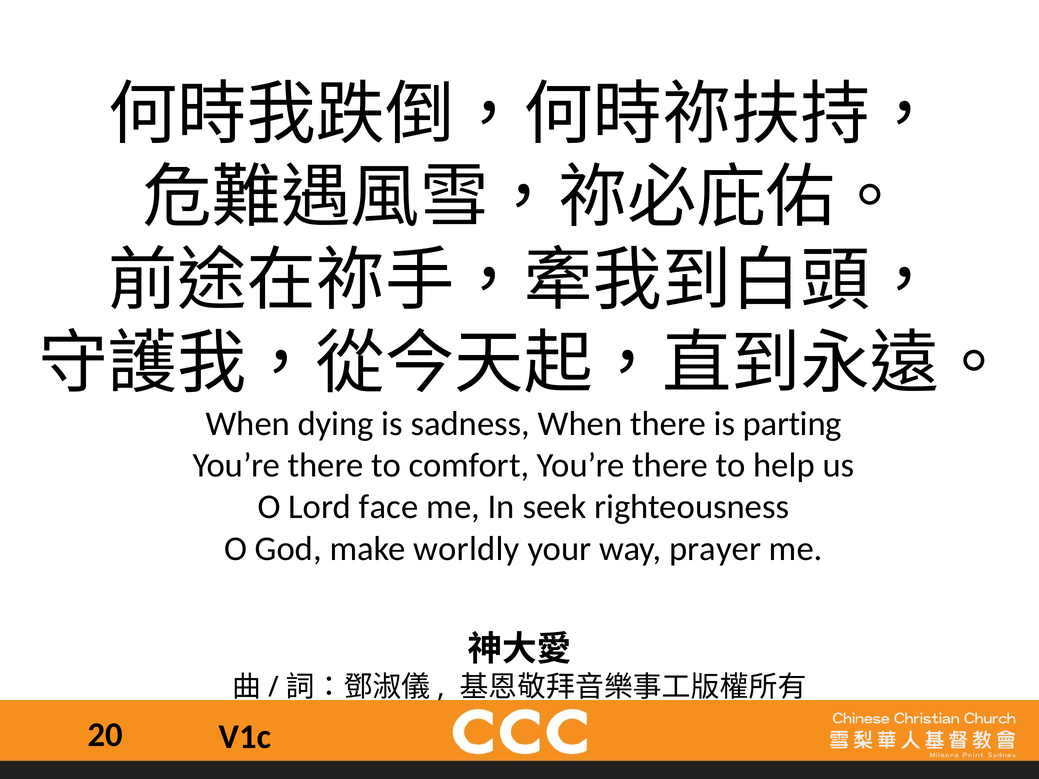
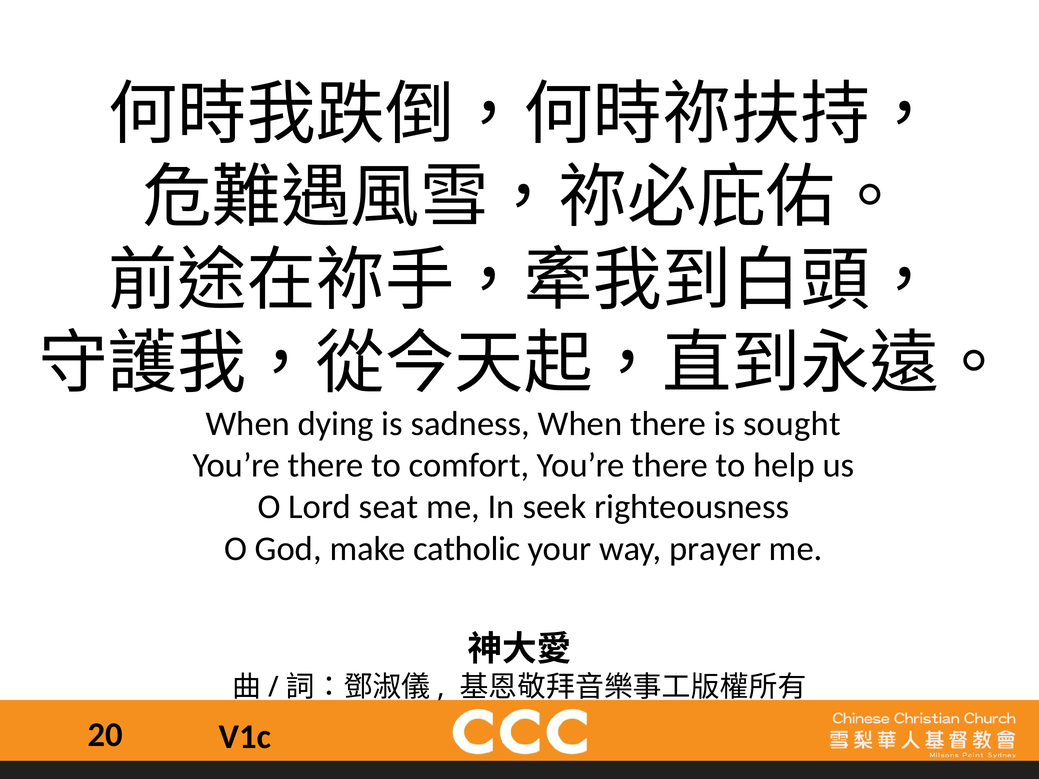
parting: parting -> sought
face: face -> seat
worldly: worldly -> catholic
